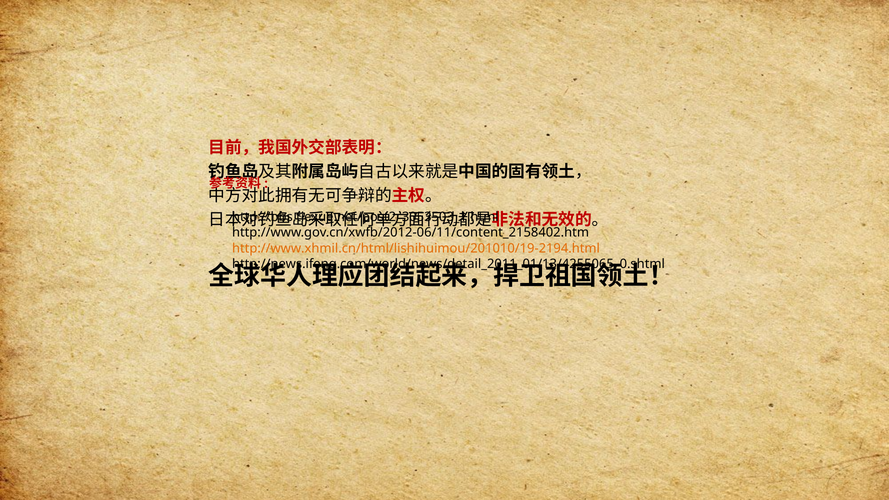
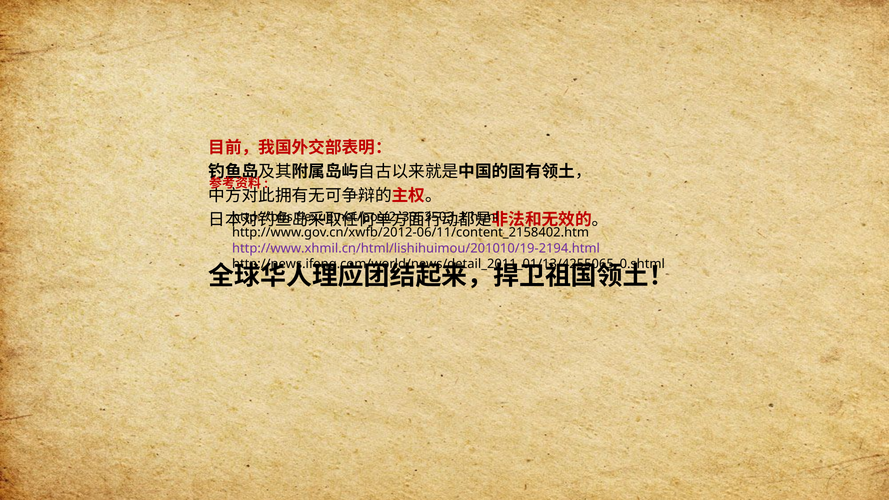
http://www.xhmil.cn/html/lishihuimou/201010/19-2194.html colour: orange -> purple
